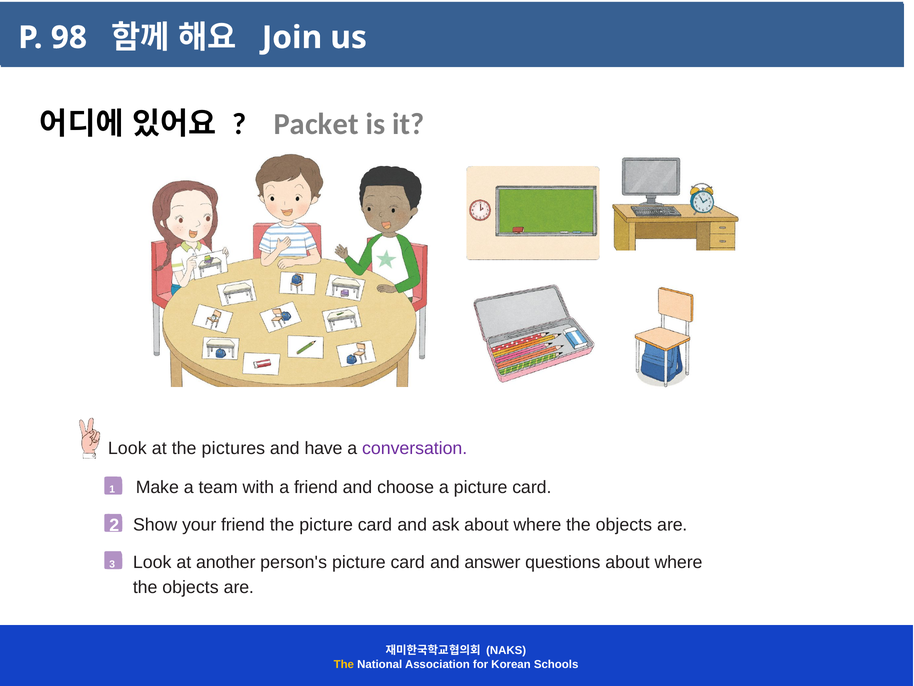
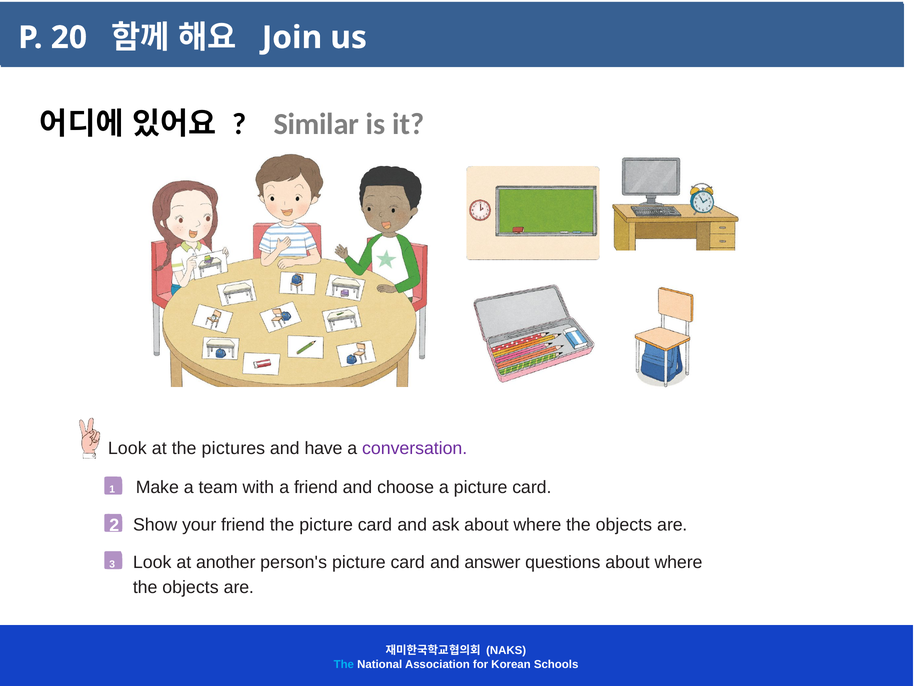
98: 98 -> 20
Packet: Packet -> Similar
The at (344, 664) colour: yellow -> light blue
